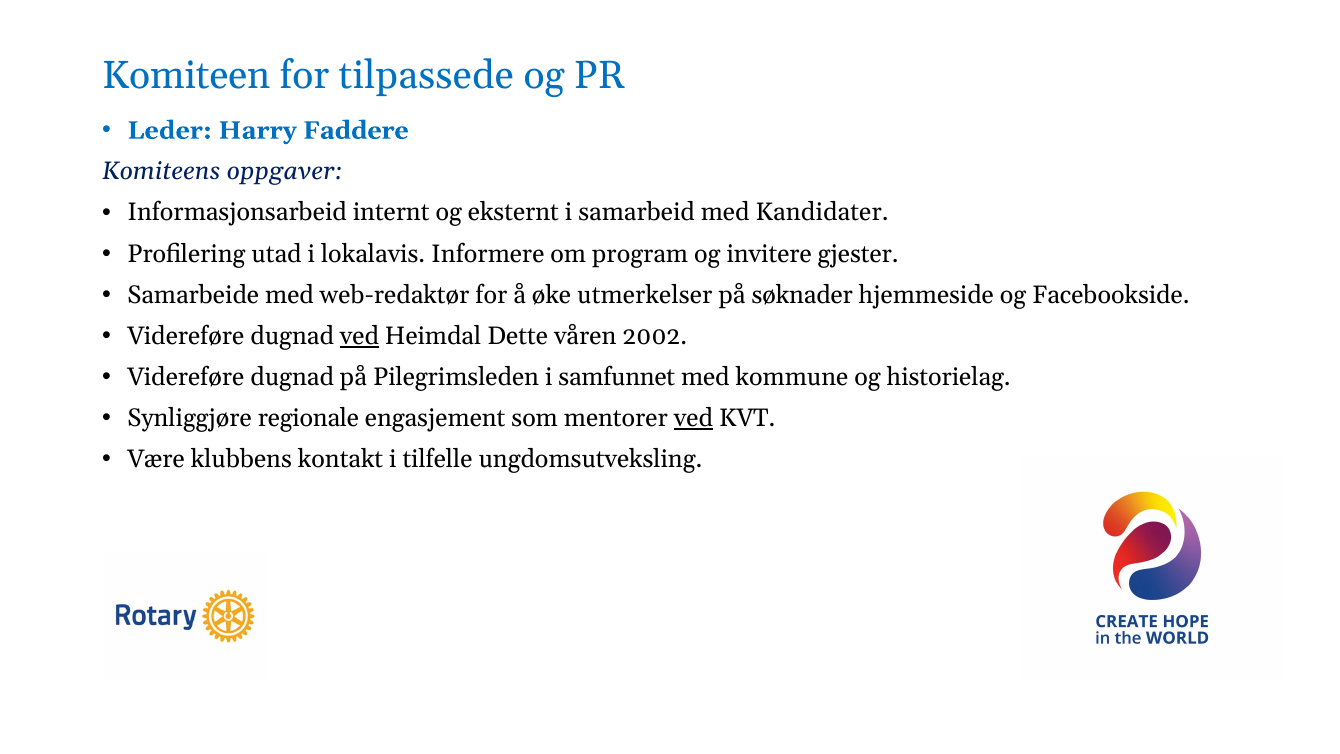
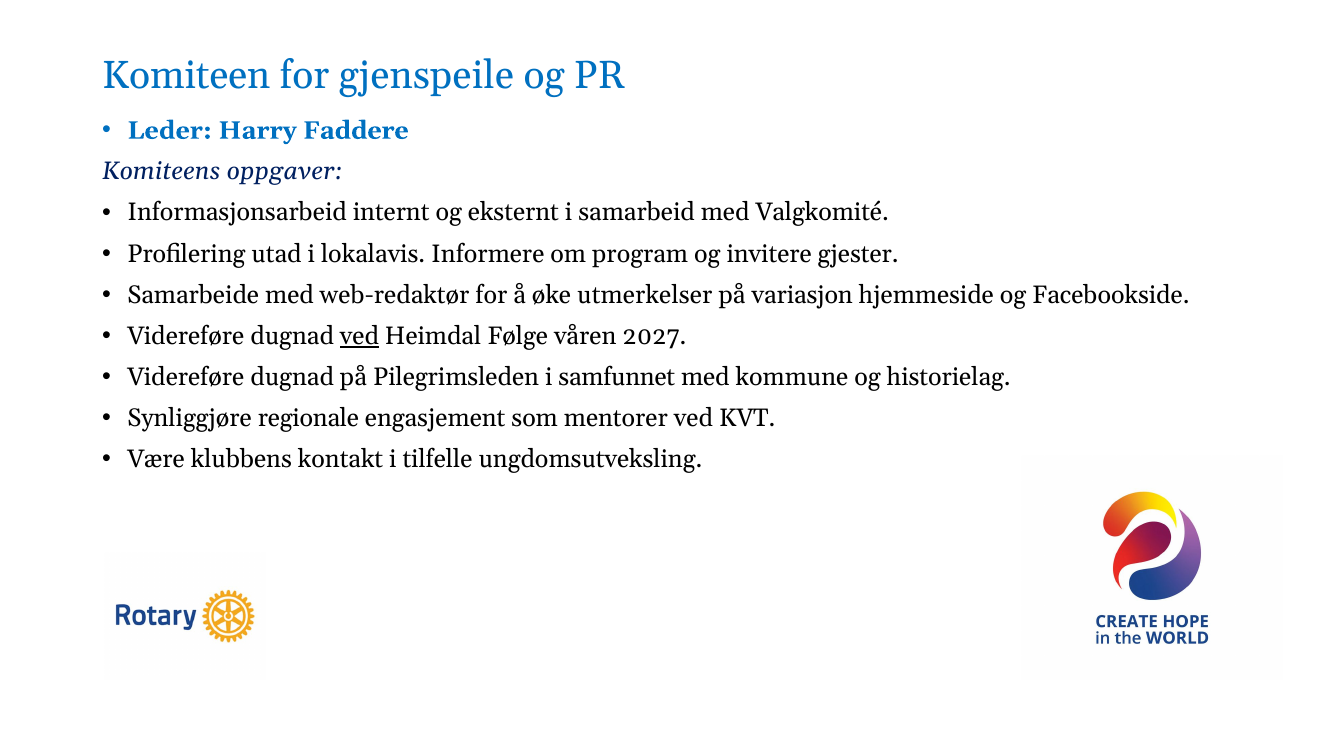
tilpassede: tilpassede -> gjenspeile
Kandidater: Kandidater -> Valgkomité
søknader: søknader -> variasjon
Dette: Dette -> Følge
2002: 2002 -> 2027
ved at (693, 418) underline: present -> none
